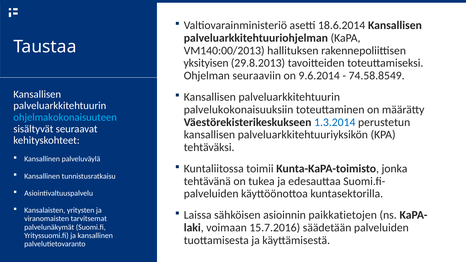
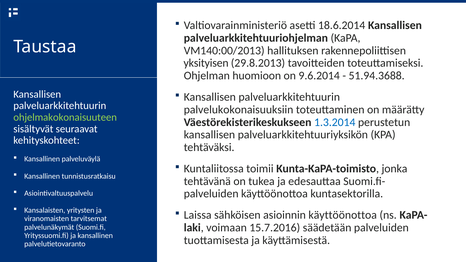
seuraaviin: seuraaviin -> huomioon
74.58.8549: 74.58.8549 -> 51.94.3688
ohjelmakokonaisuuteen colour: light blue -> light green
asioinnin paikkatietojen: paikkatietojen -> käyttöönottoa
